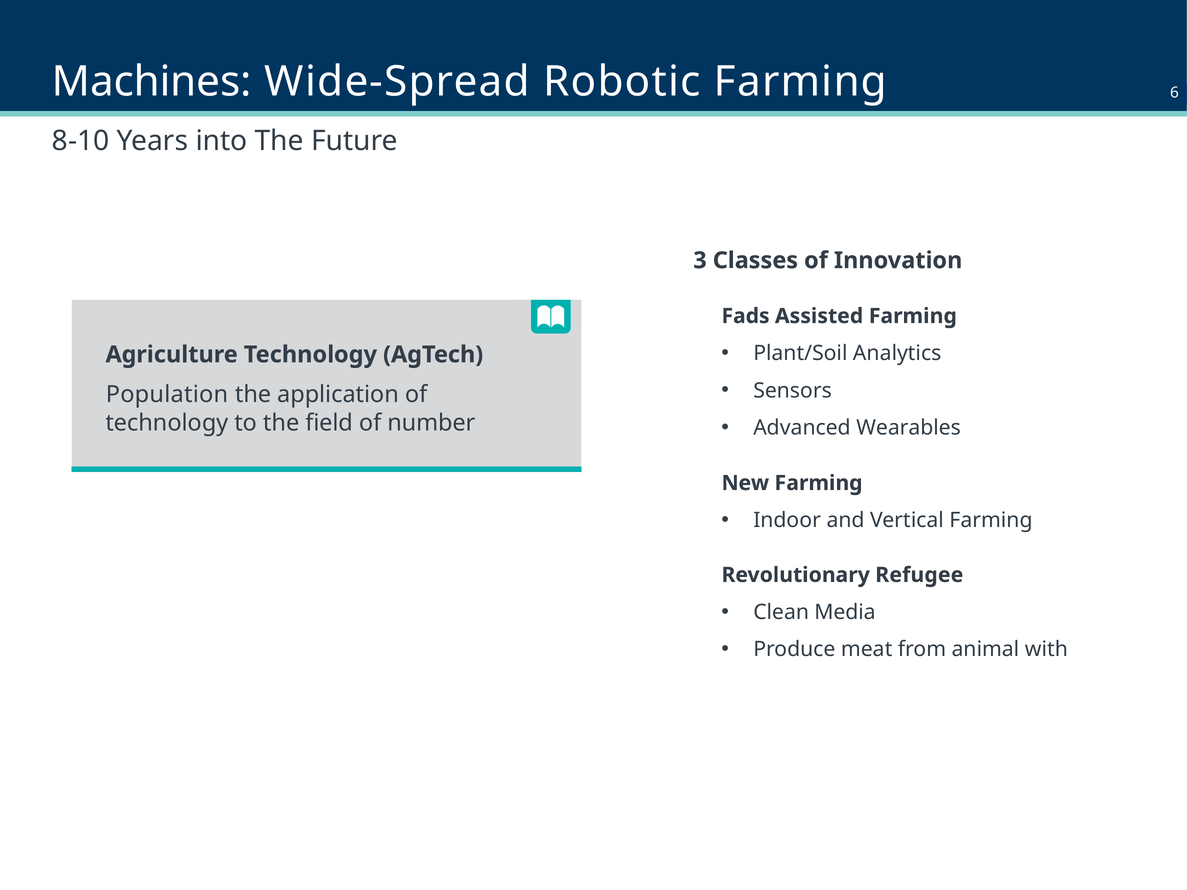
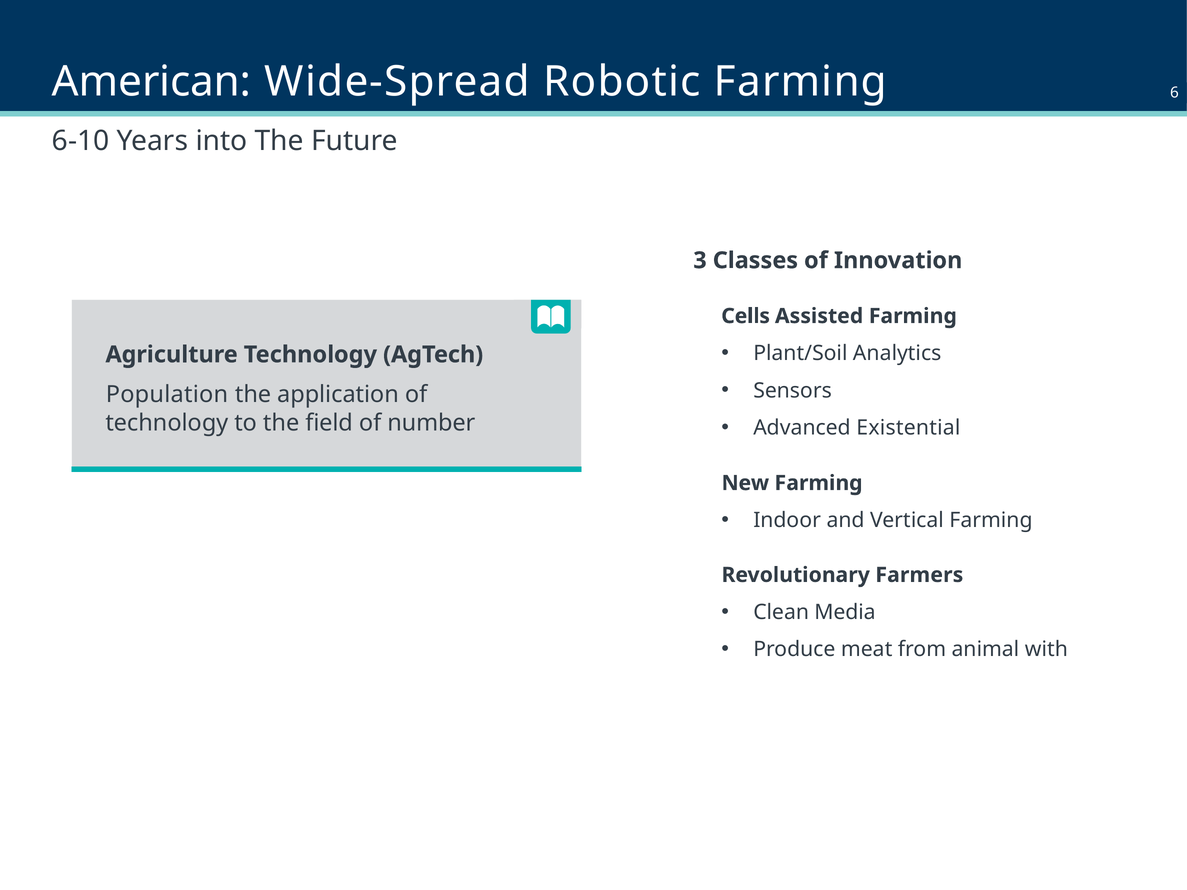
Machines: Machines -> American
8-10: 8-10 -> 6-10
Fads: Fads -> Cells
Wearables: Wearables -> Existential
Refugee: Refugee -> Farmers
